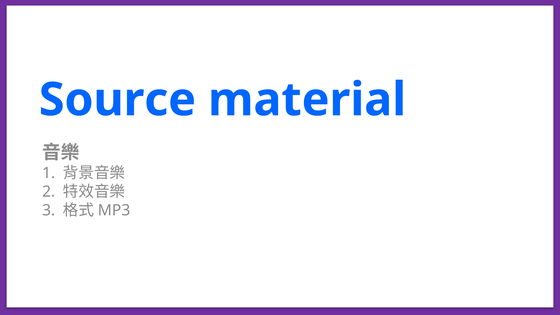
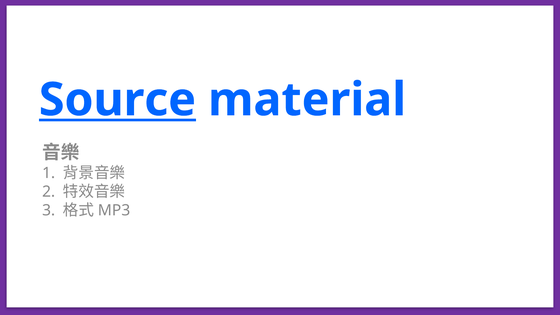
Source underline: none -> present
